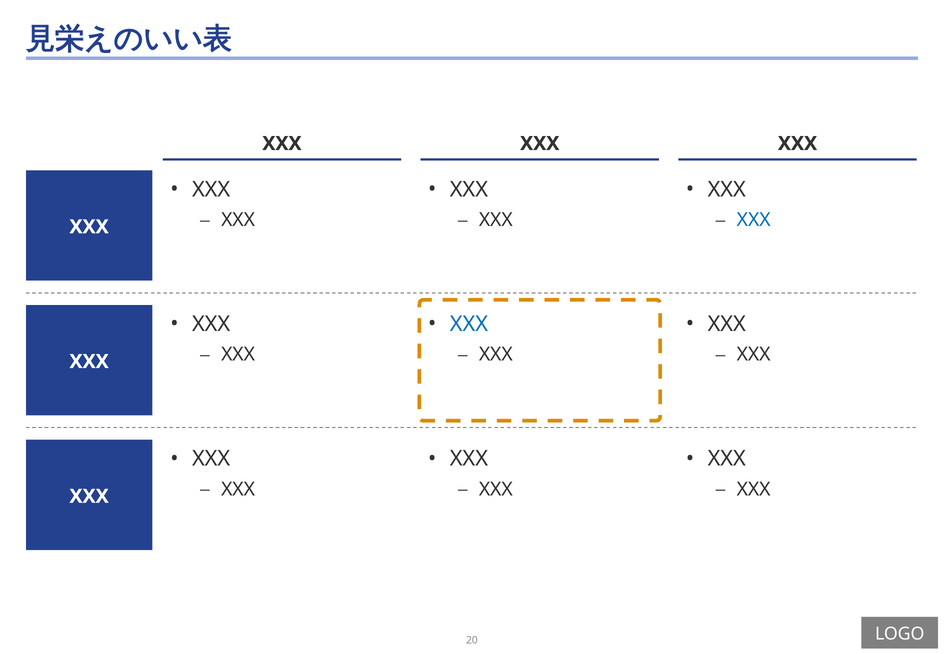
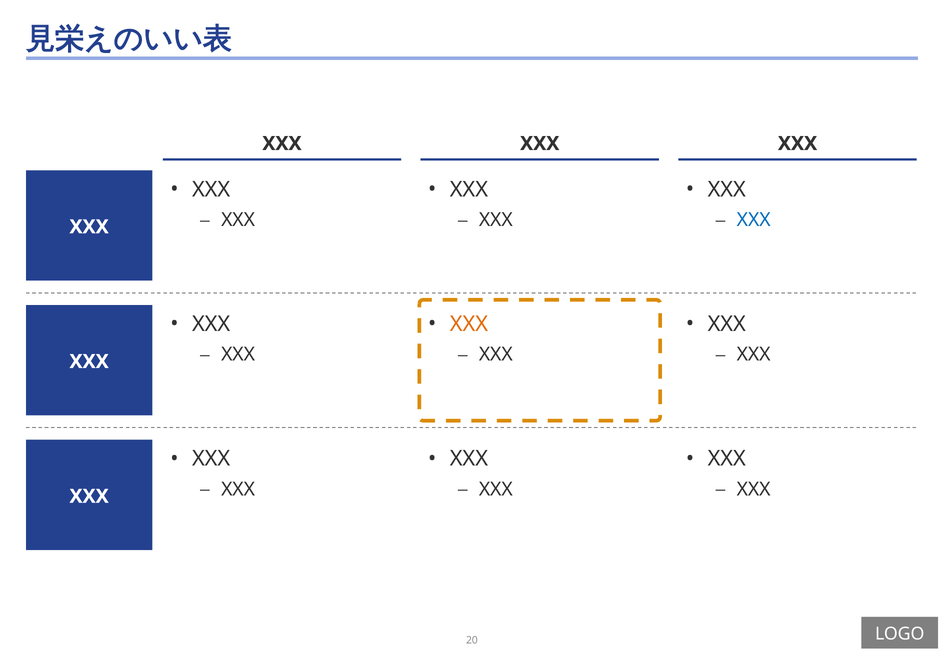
XXX at (469, 324) colour: blue -> orange
